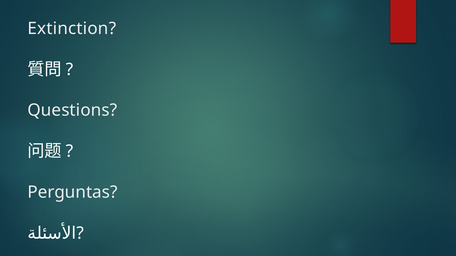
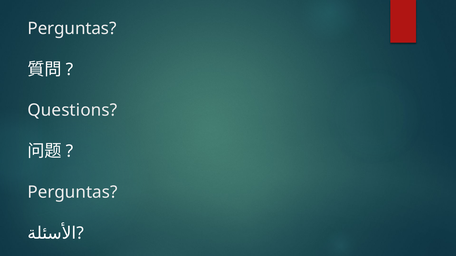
Extinction at (72, 28): Extinction -> Perguntas
